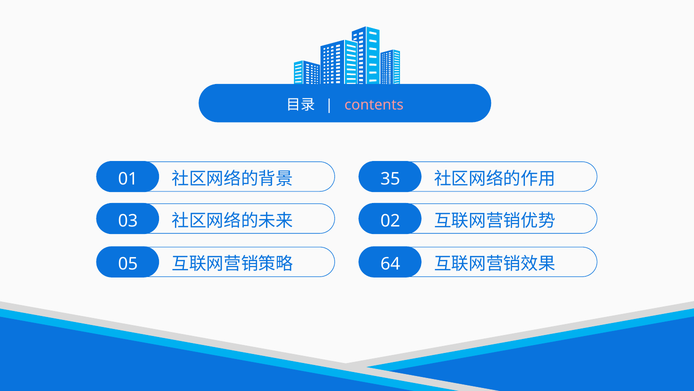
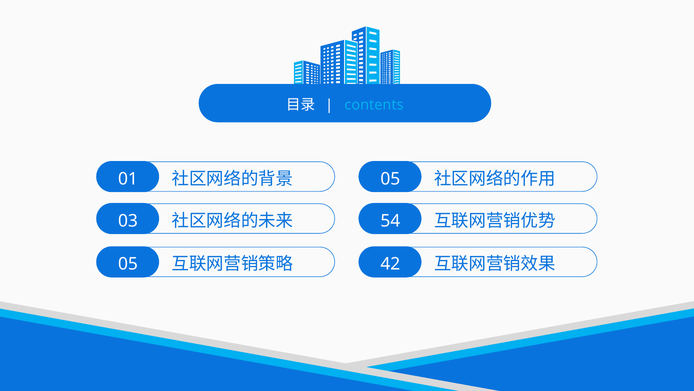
contents colour: pink -> light blue
35 at (390, 179): 35 -> 05
02: 02 -> 54
64: 64 -> 42
